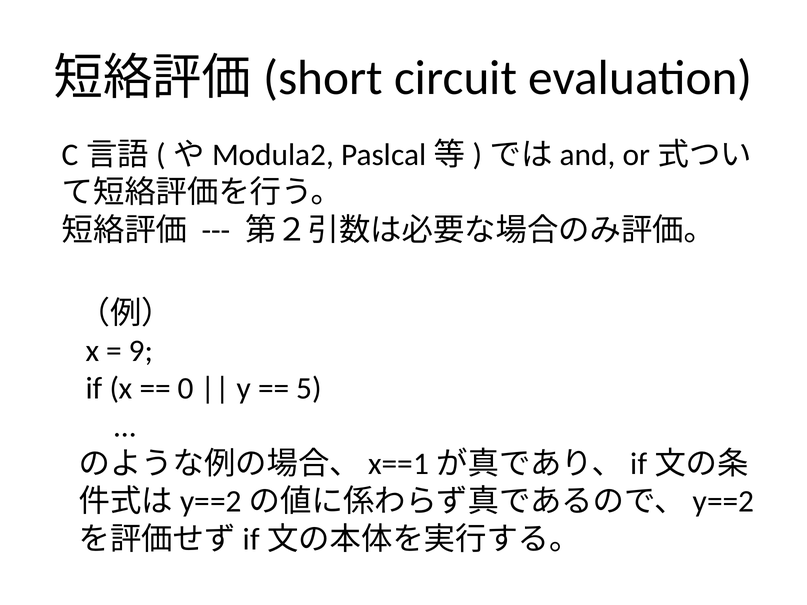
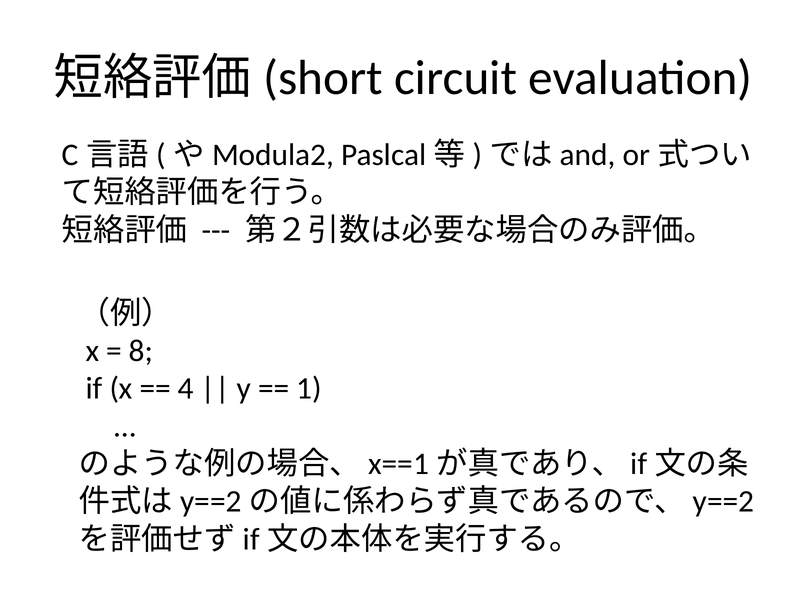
9: 9 -> 8
0: 0 -> 4
5: 5 -> 1
